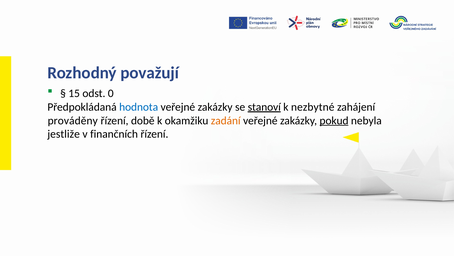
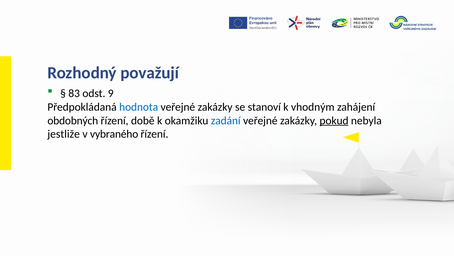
15: 15 -> 83
0: 0 -> 9
stanoví underline: present -> none
nezbytné: nezbytné -> vhodným
prováděny: prováděny -> obdobných
zadání colour: orange -> blue
finančních: finančních -> vybraného
